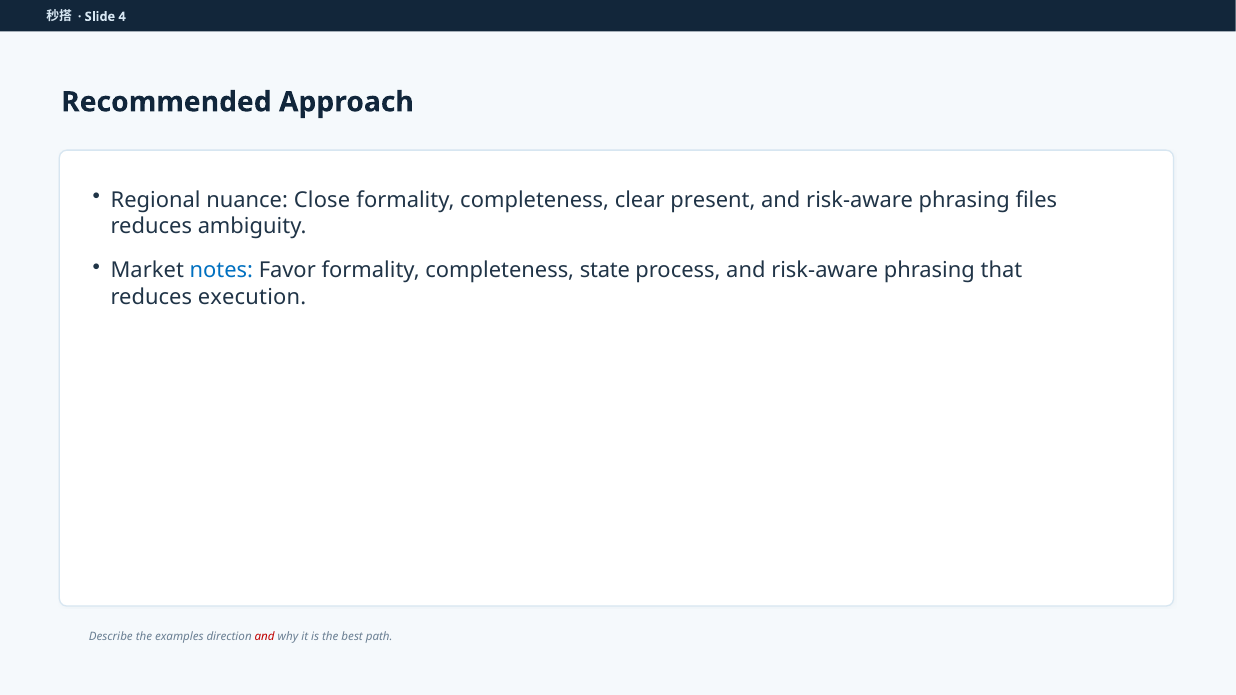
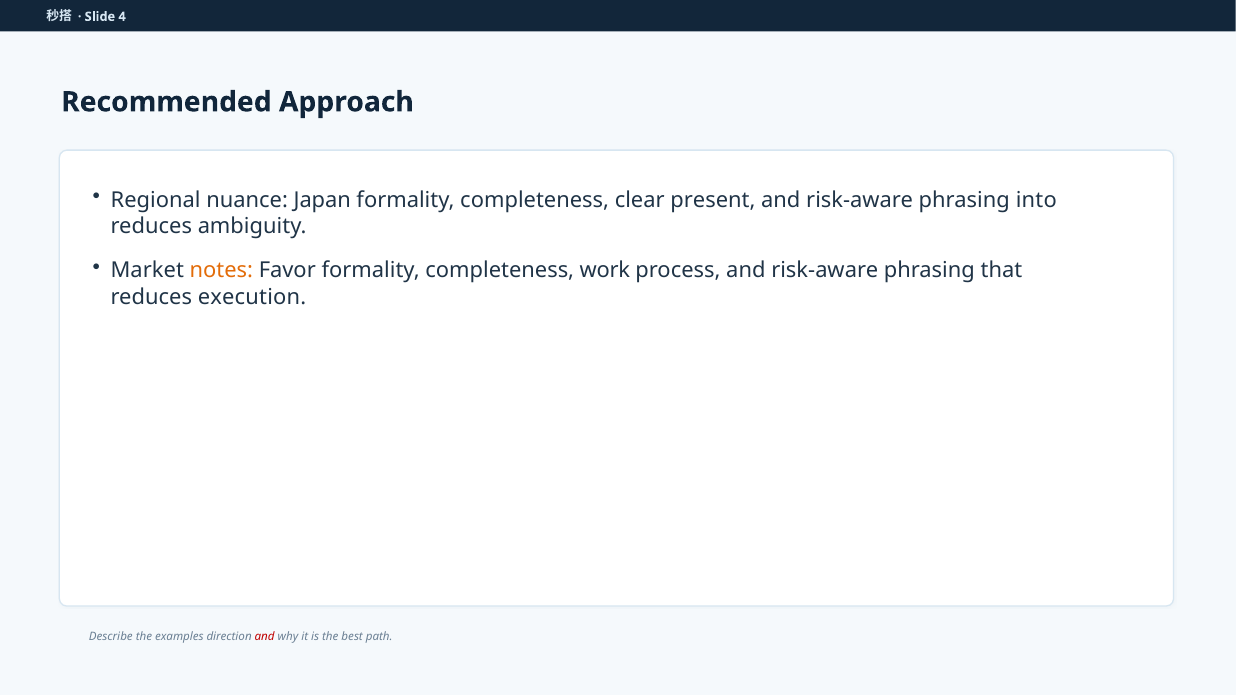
Close: Close -> Japan
files: files -> into
notes colour: blue -> orange
state: state -> work
